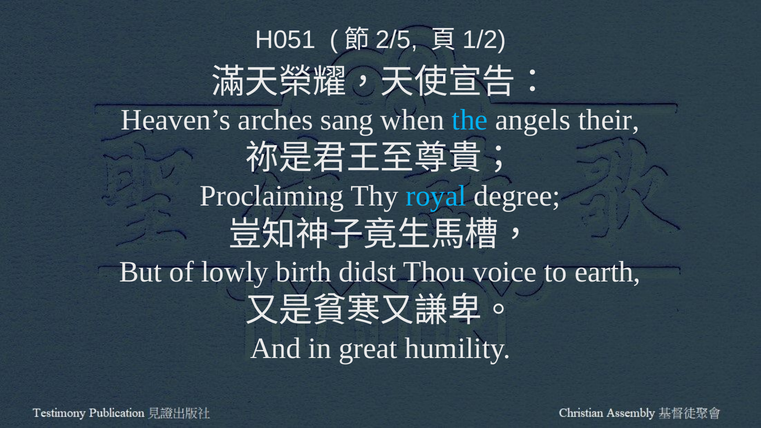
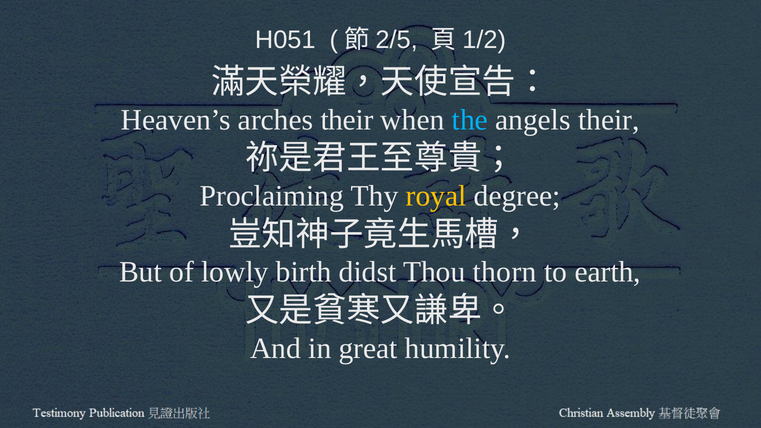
arches sang: sang -> their
royal colour: light blue -> yellow
voice: voice -> thorn
